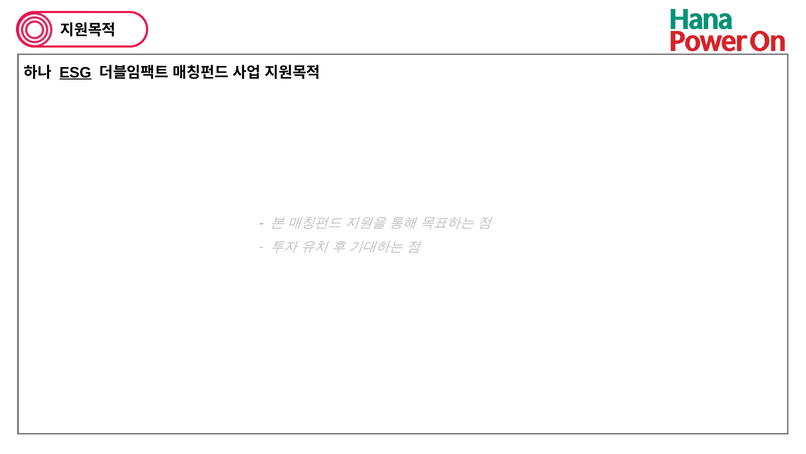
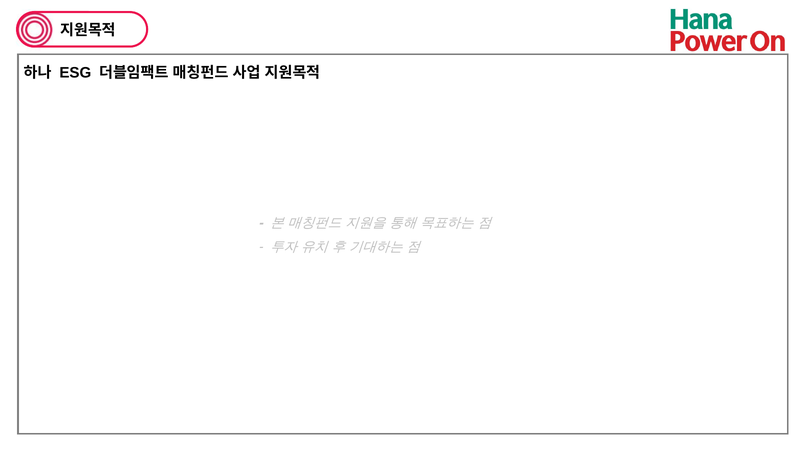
ESG underline: present -> none
